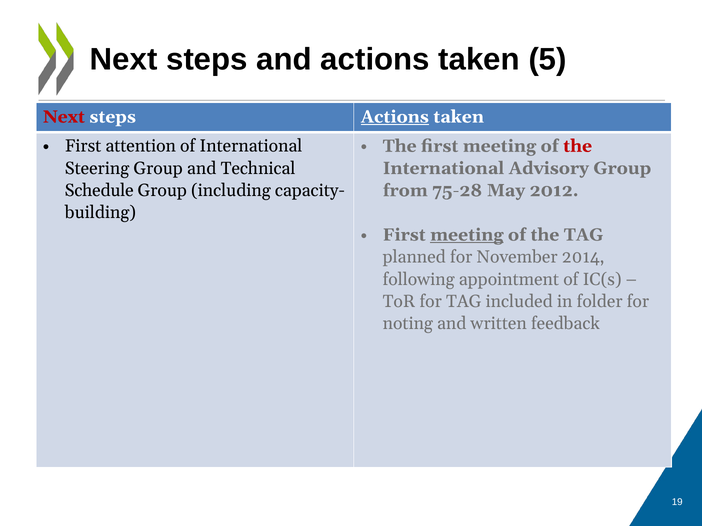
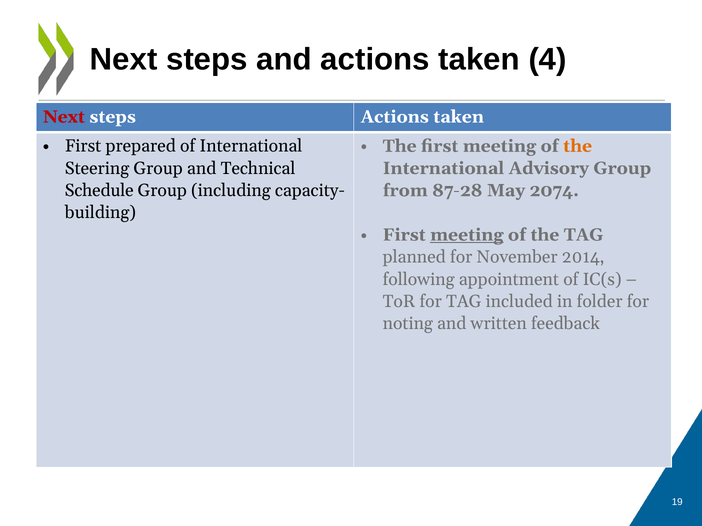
5: 5 -> 4
Actions at (395, 117) underline: present -> none
attention: attention -> prepared
the at (578, 146) colour: red -> orange
75-28: 75-28 -> 87-28
2012: 2012 -> 2074
